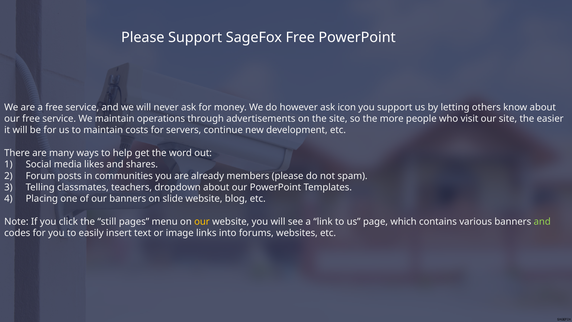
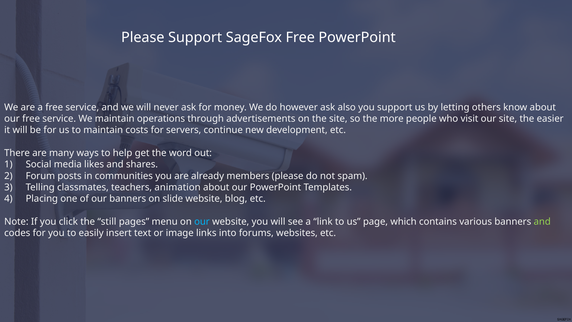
icon: icon -> also
dropdown: dropdown -> animation
our at (202, 222) colour: yellow -> light blue
